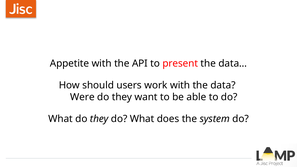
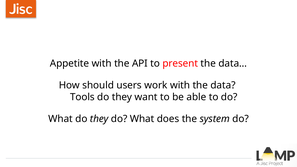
Were: Were -> Tools
